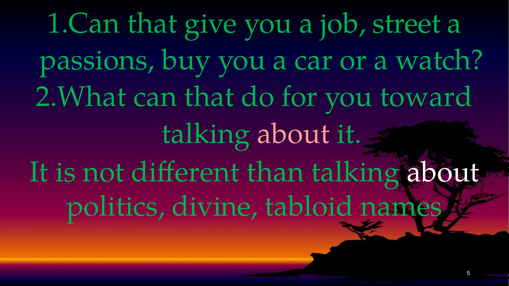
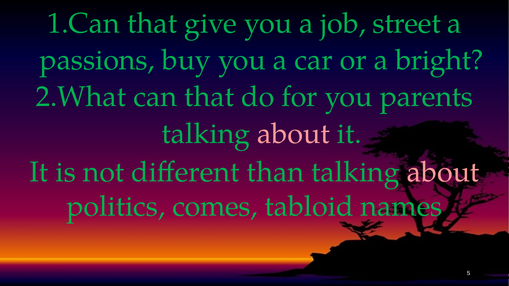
watch: watch -> bright
toward: toward -> parents
about at (443, 172) colour: white -> pink
divine: divine -> comes
